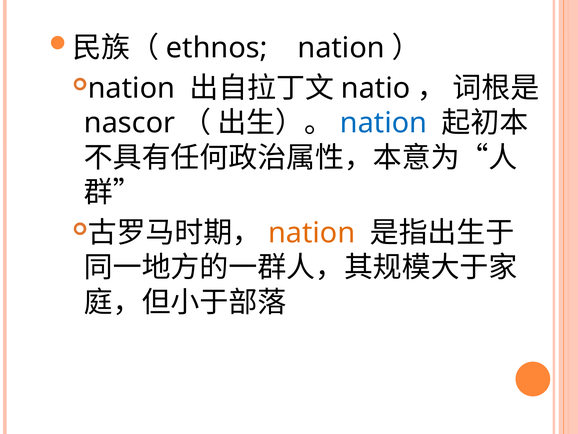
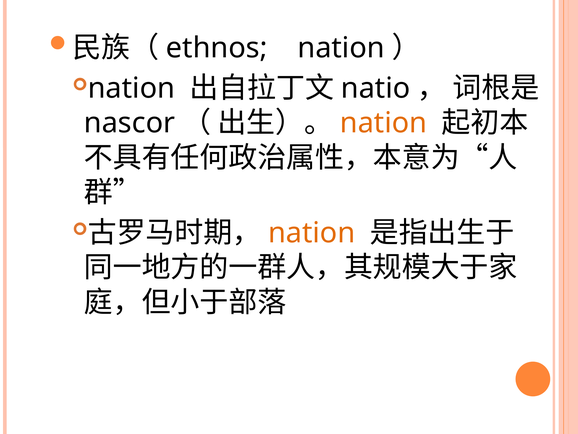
nation at (383, 123) colour: blue -> orange
